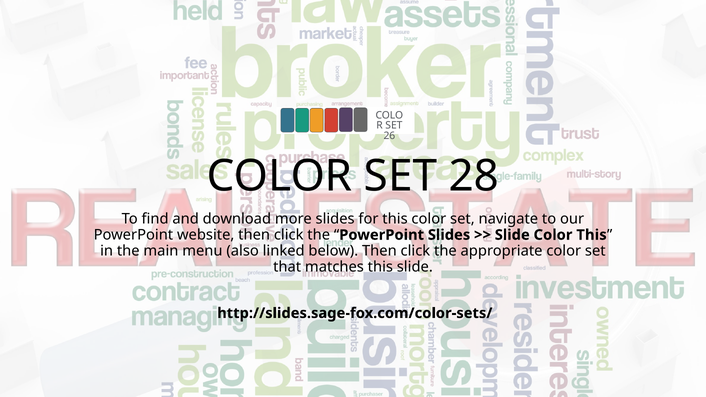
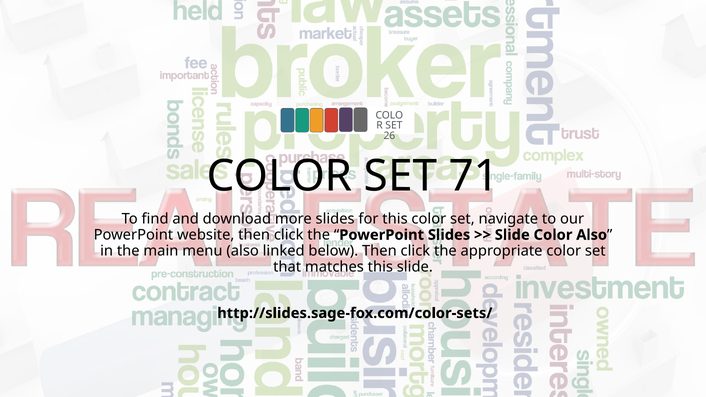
28: 28 -> 71
Color This: This -> Also
